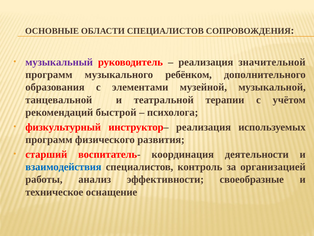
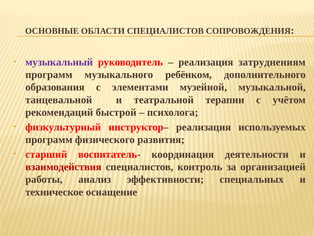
значительной: значительной -> затруднениям
взаимодействия colour: blue -> red
своеобразные: своеобразные -> специальных
